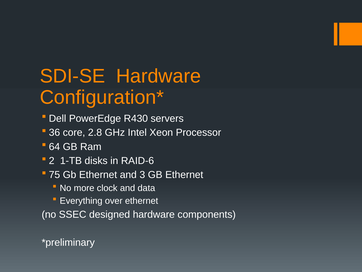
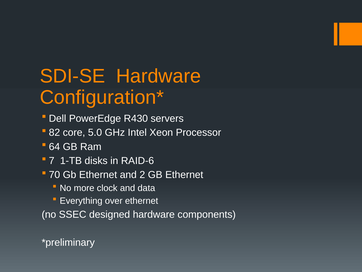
36: 36 -> 82
2.8: 2.8 -> 5.0
2: 2 -> 7
75: 75 -> 70
3: 3 -> 2
